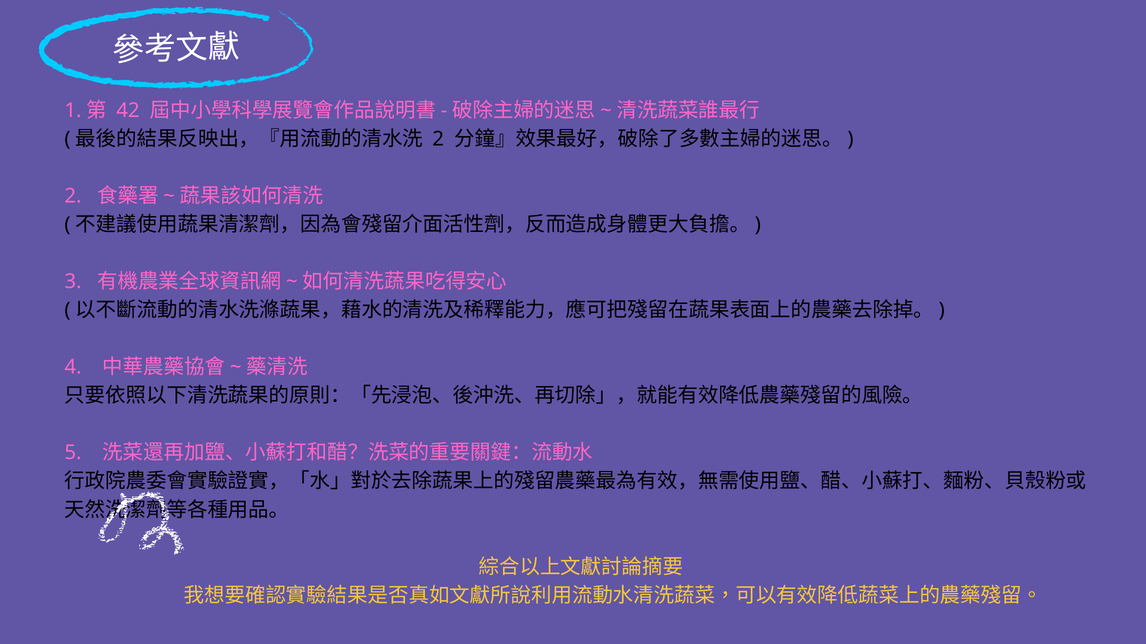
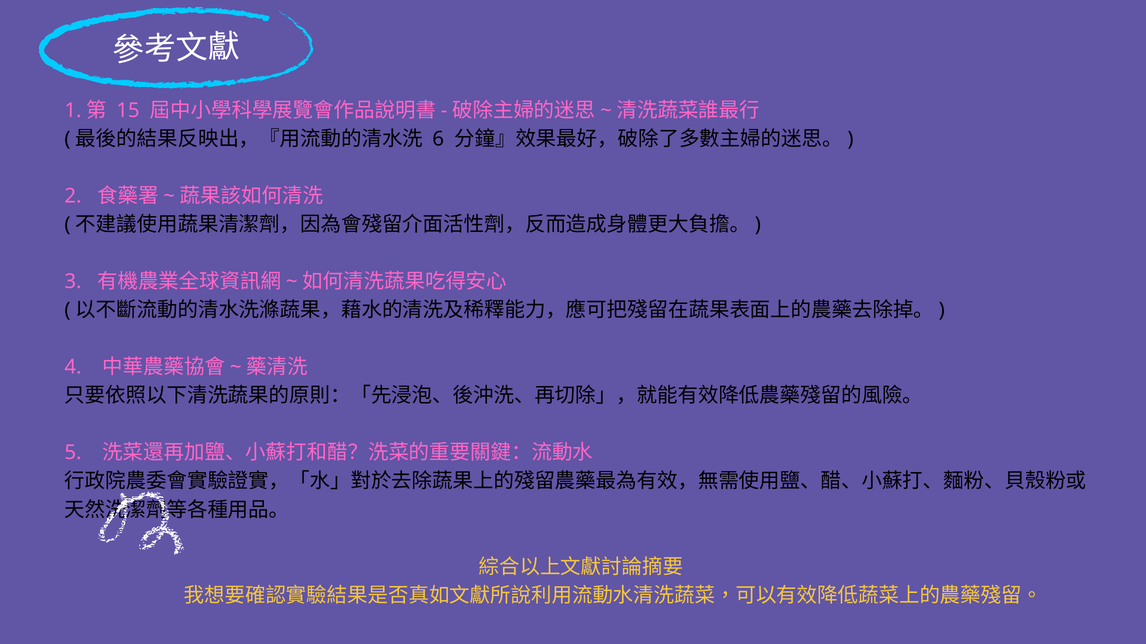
42: 42 -> 15
2 at (438, 139): 2 -> 6
